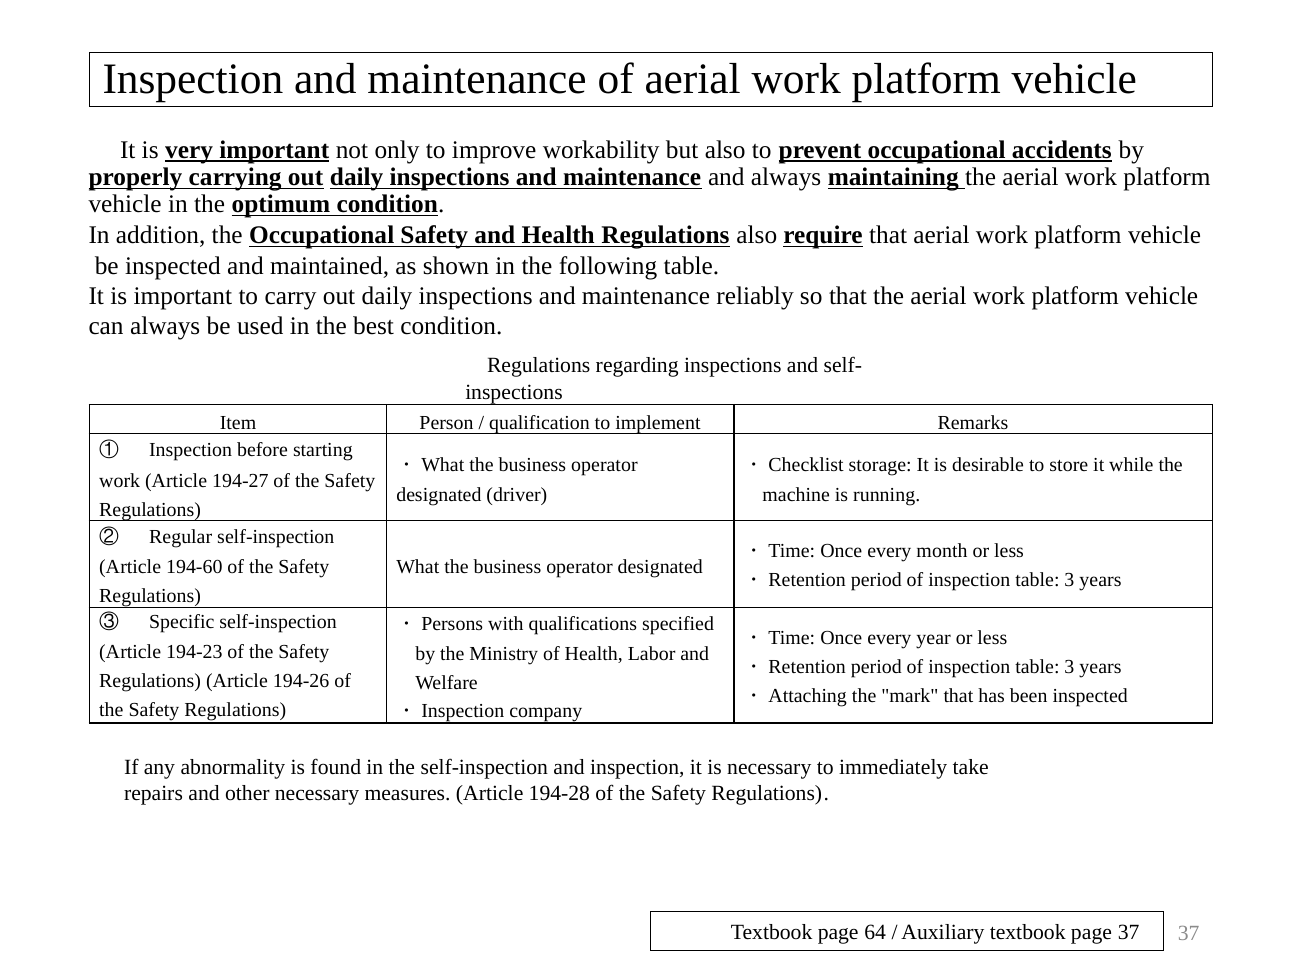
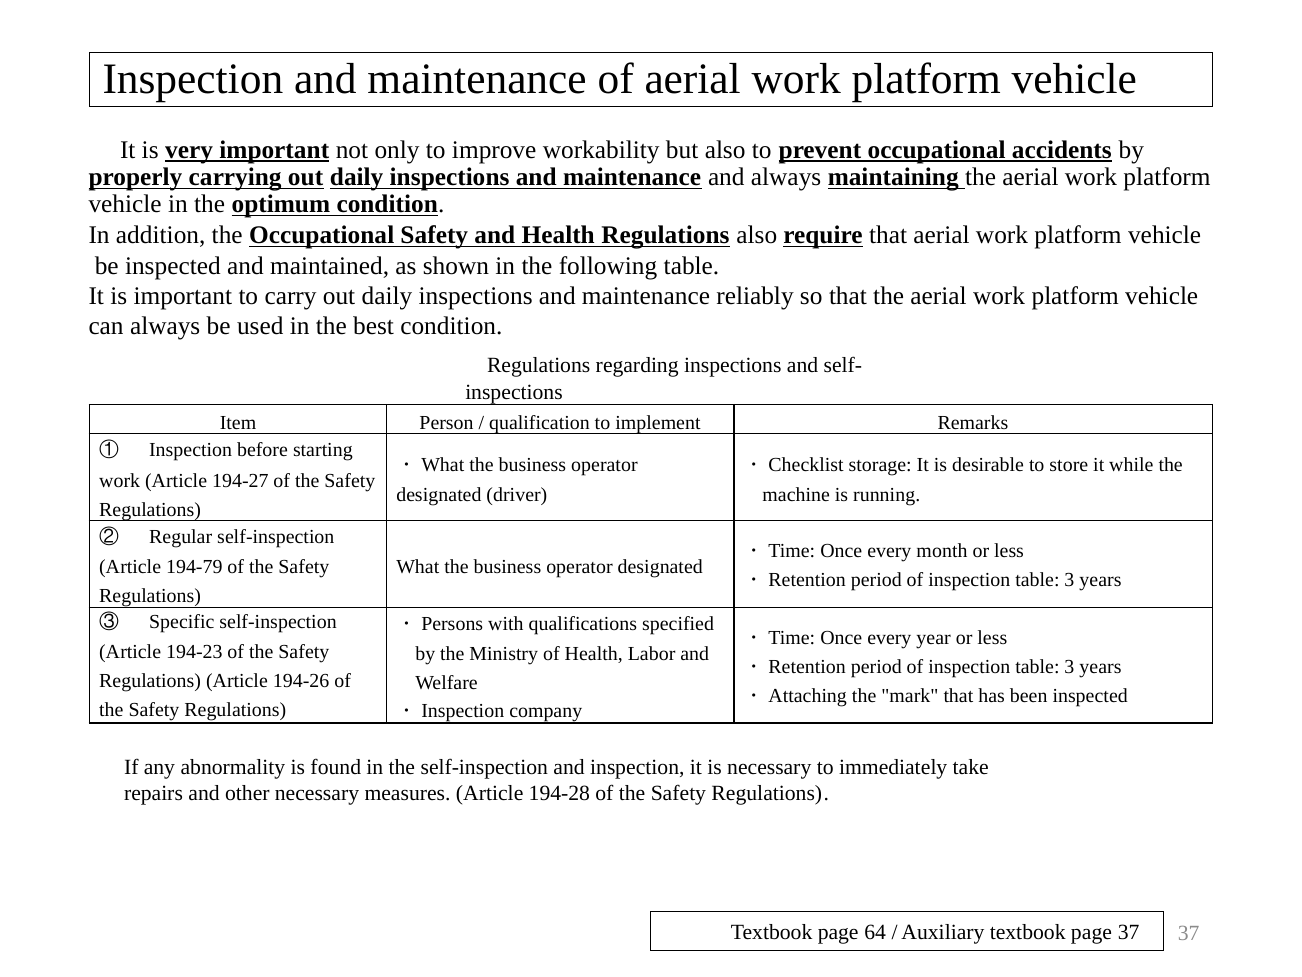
194-60: 194-60 -> 194-79
